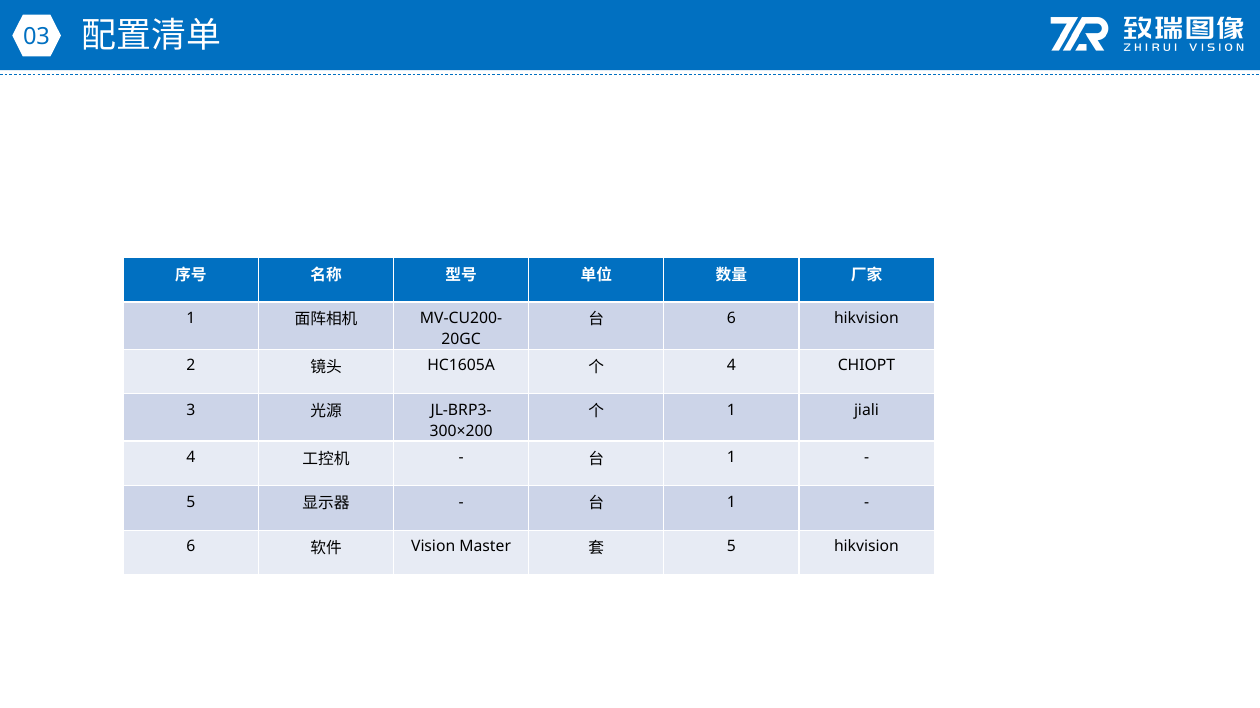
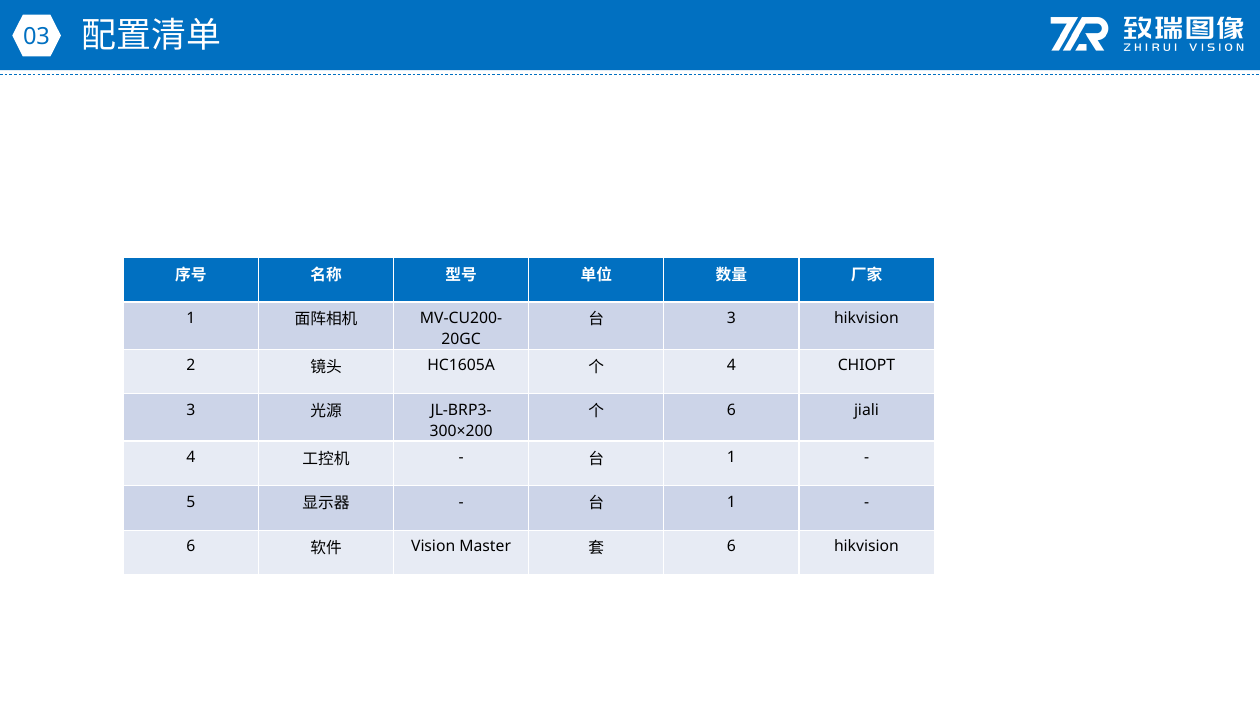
6 at (731, 319): 6 -> 3
1 at (731, 411): 1 -> 6
5 at (731, 547): 5 -> 6
